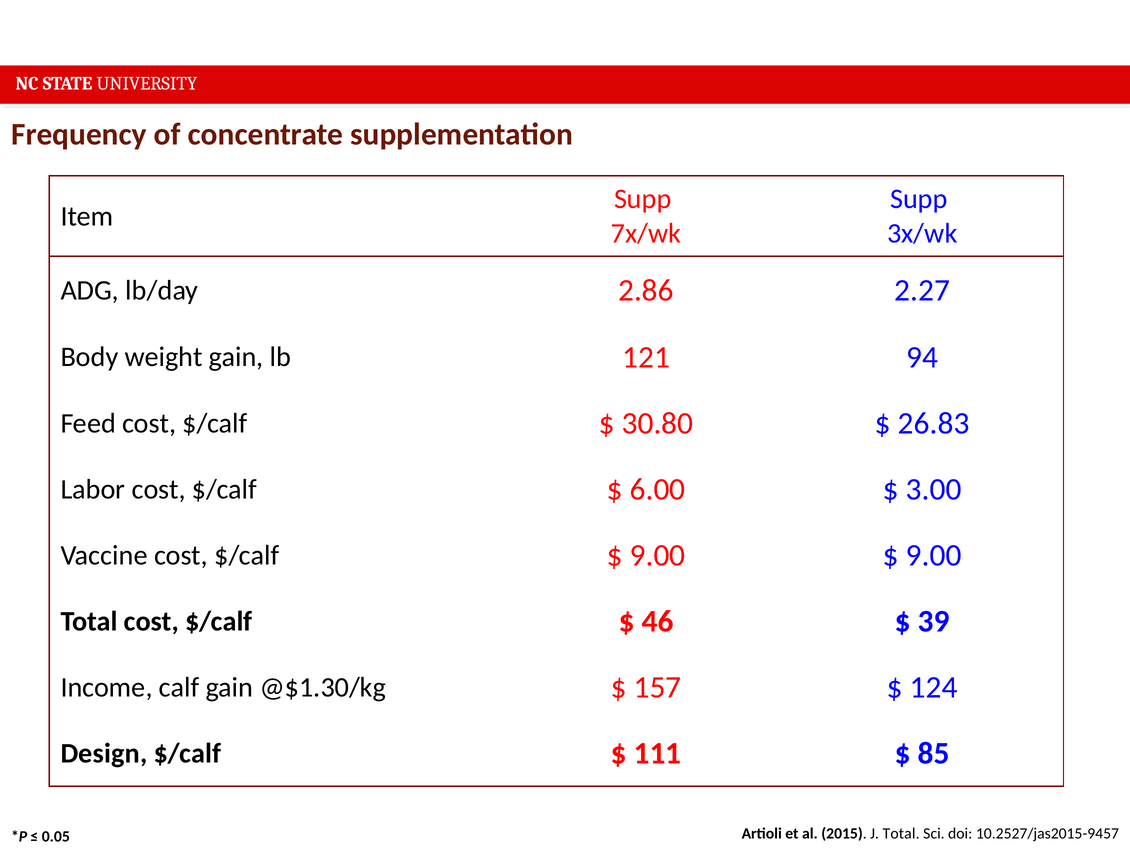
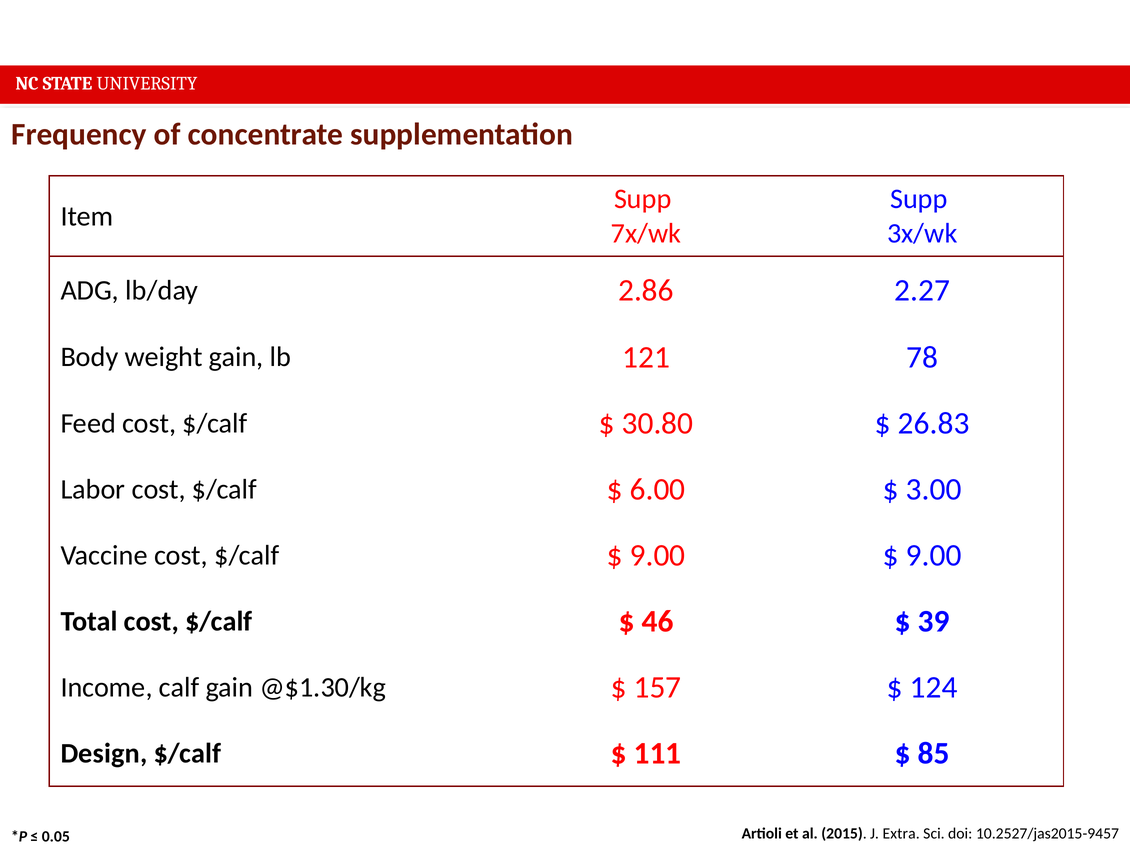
94: 94 -> 78
J Total: Total -> Extra
